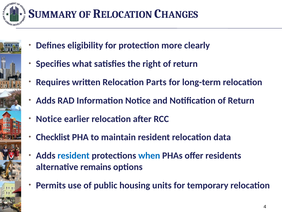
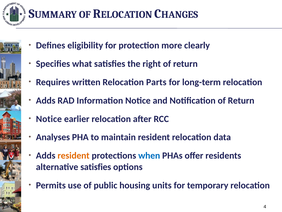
Checklist: Checklist -> Analyses
resident at (74, 155) colour: blue -> orange
alternative remains: remains -> satisfies
